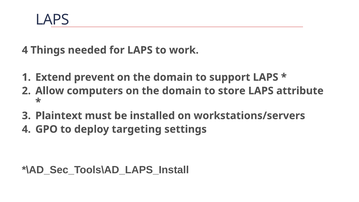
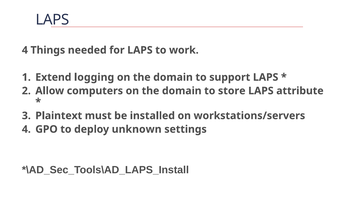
prevent: prevent -> logging
targeting: targeting -> unknown
